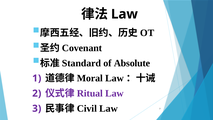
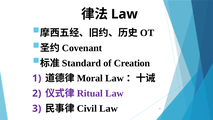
Absolute: Absolute -> Creation
